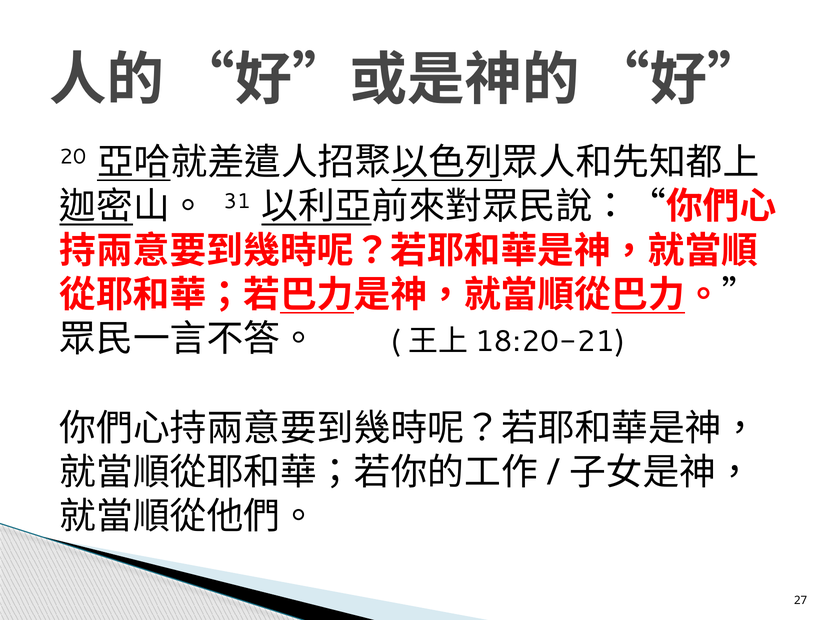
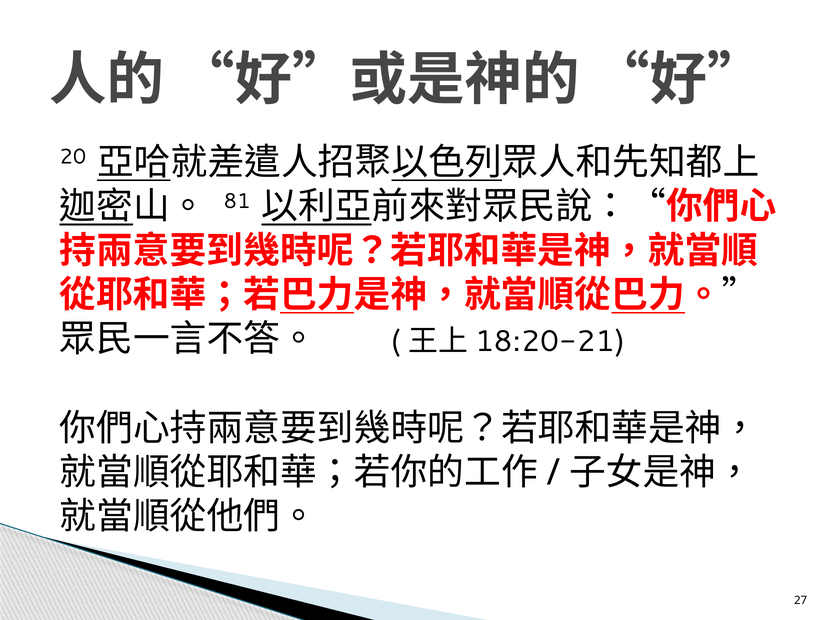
31: 31 -> 81
